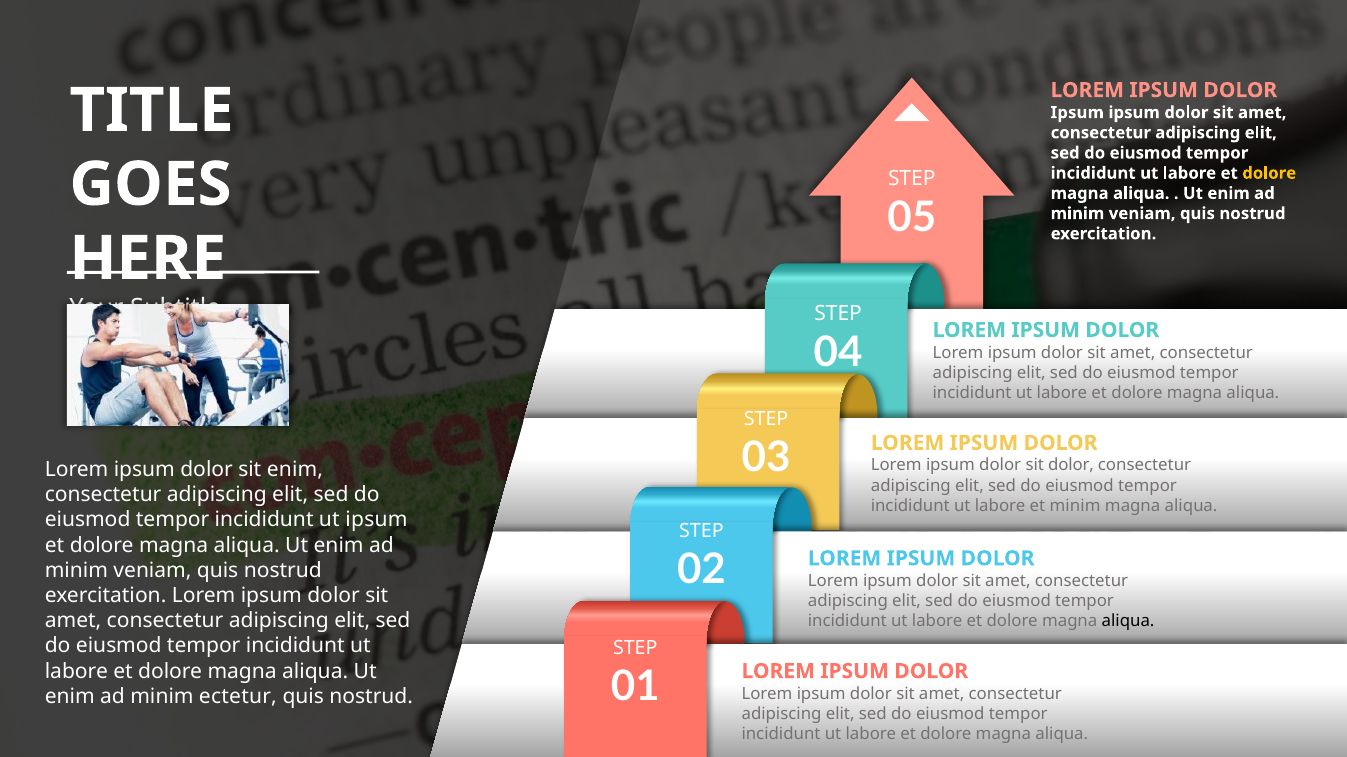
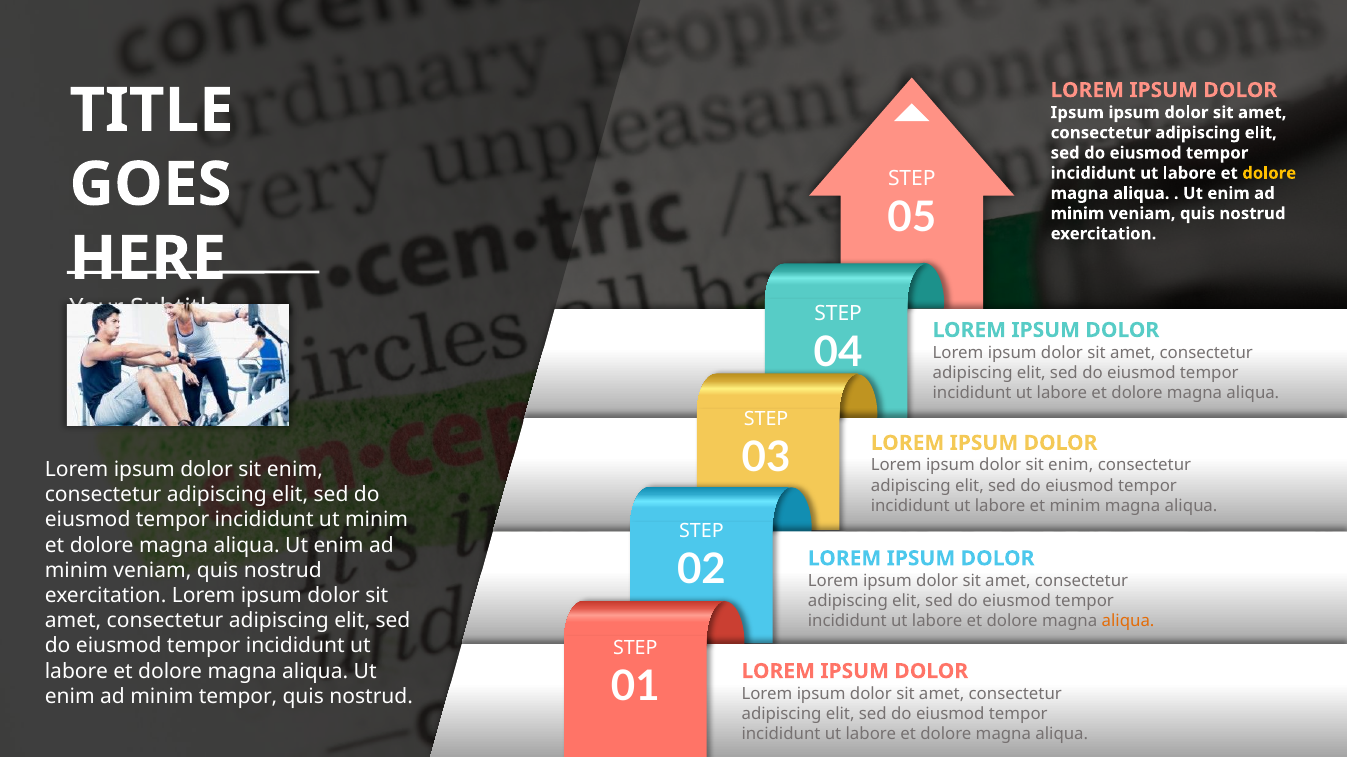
dolor at (1071, 466): dolor -> enim
ut ipsum: ipsum -> minim
aliqua at (1128, 622) colour: black -> orange
minim ectetur: ectetur -> tempor
